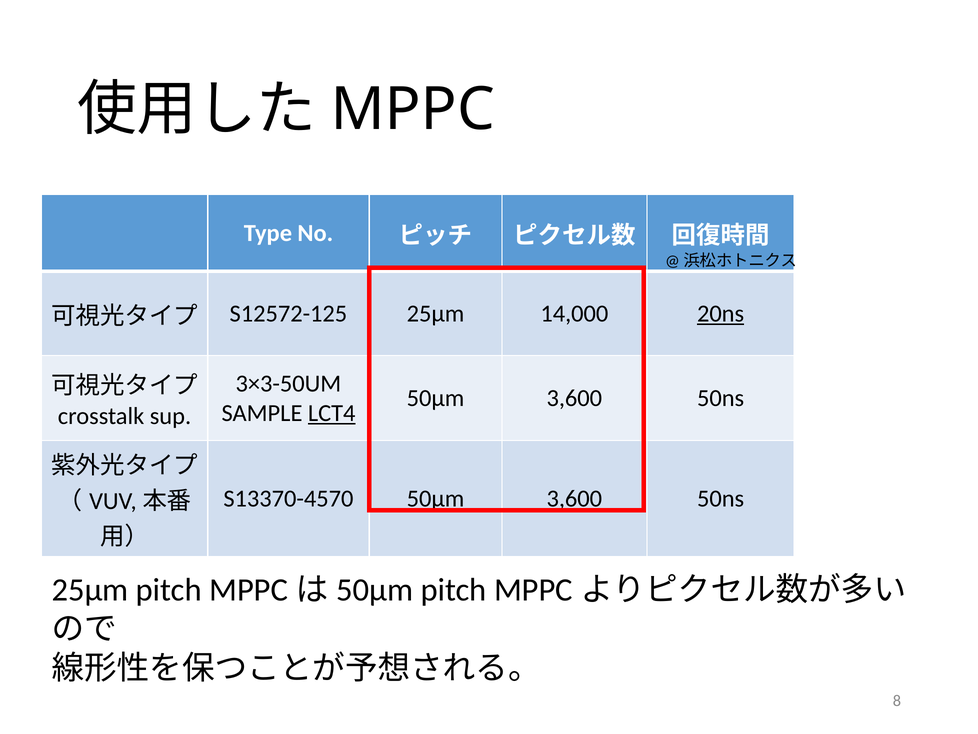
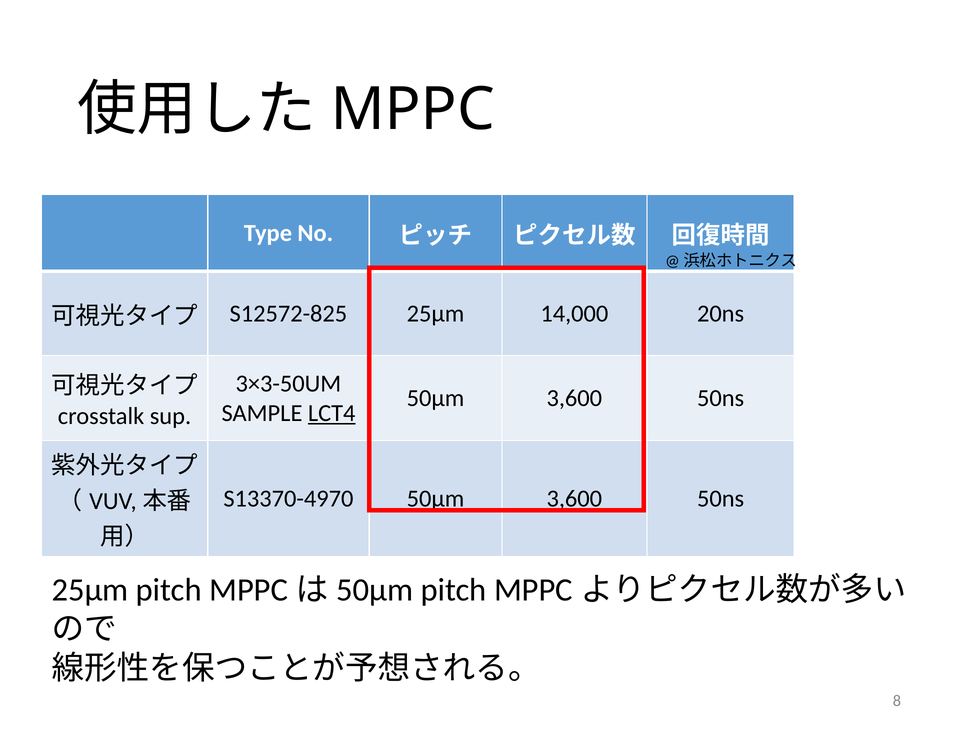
S12572-125: S12572-125 -> S12572-825
20ns underline: present -> none
S13370-4570: S13370-4570 -> S13370-4970
